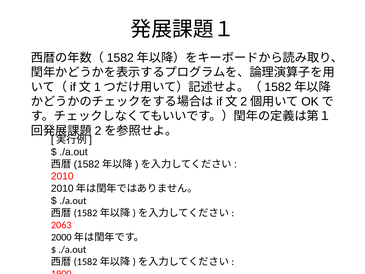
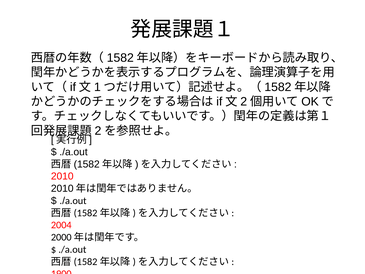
2063: 2063 -> 2004
